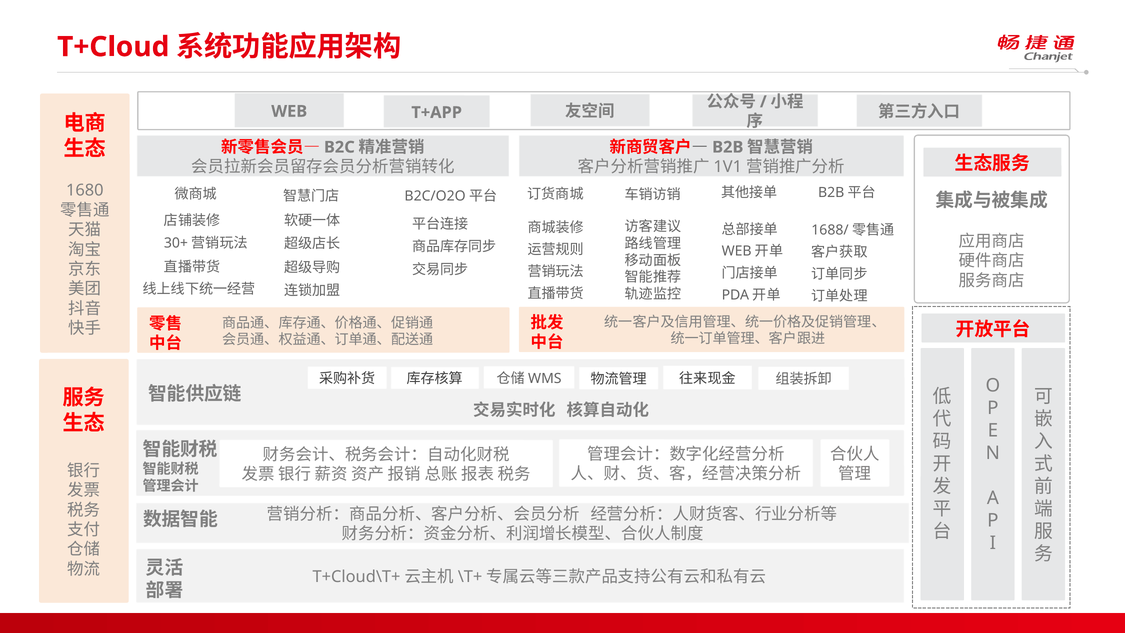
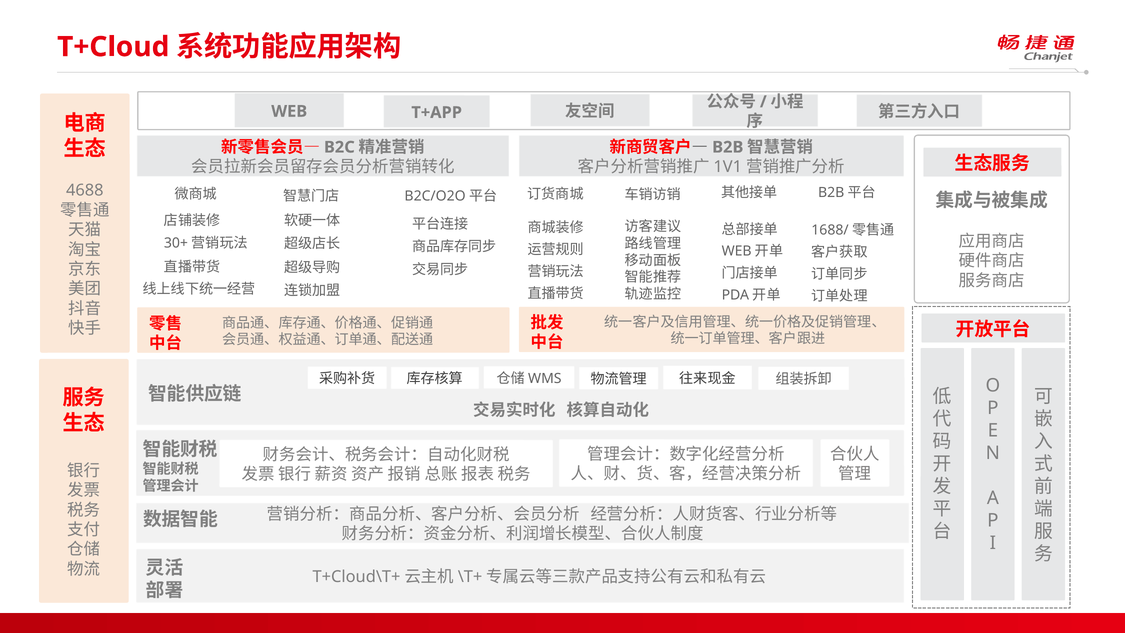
1680: 1680 -> 4688
